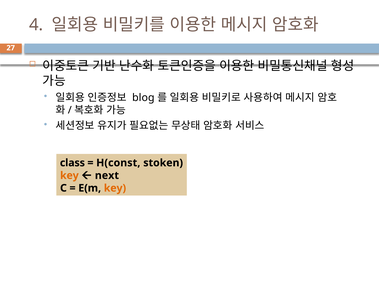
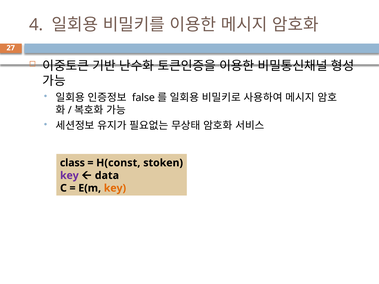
blog: blog -> false
key at (69, 176) colour: orange -> purple
next: next -> data
